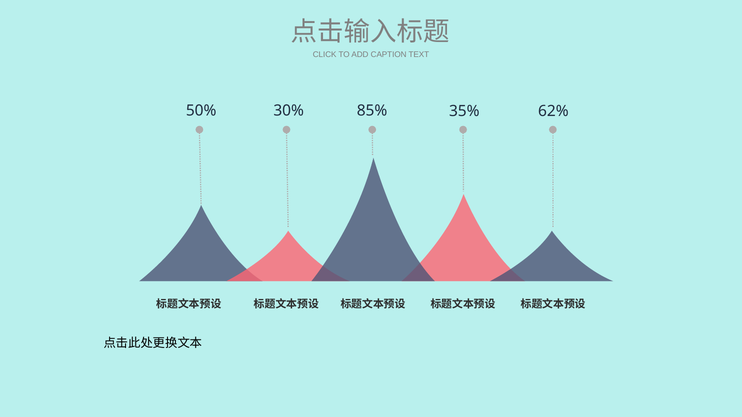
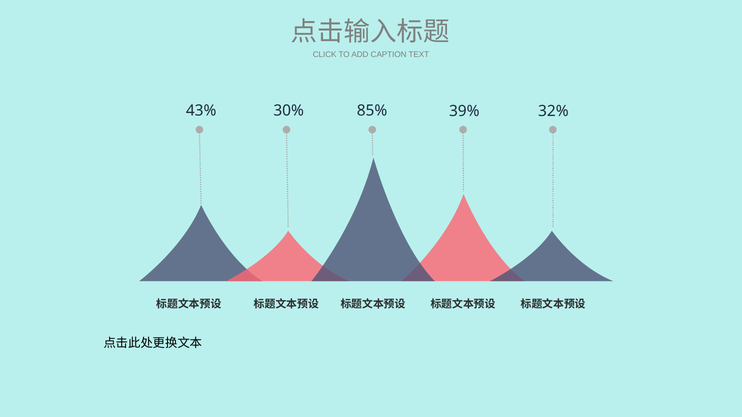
62%: 62% -> 32%
50%: 50% -> 43%
35%: 35% -> 39%
